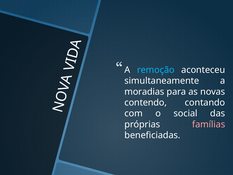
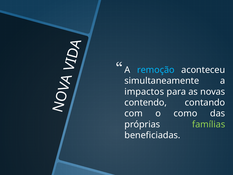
moradias: moradias -> impactos
social: social -> como
famílias colour: pink -> light green
